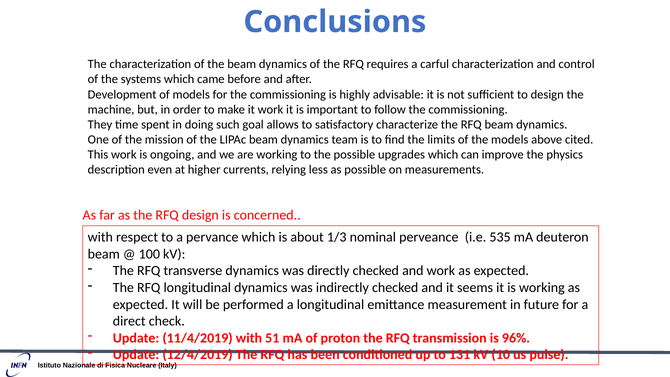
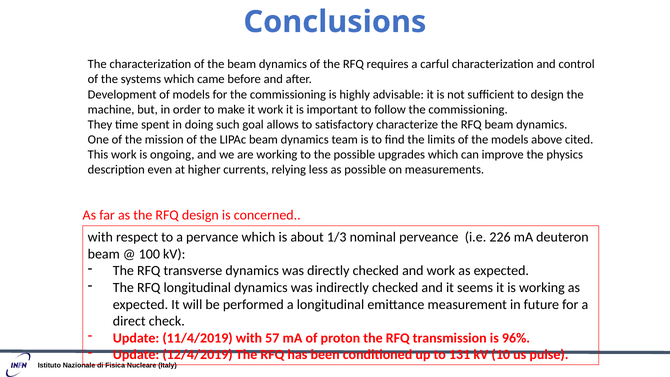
535: 535 -> 226
51: 51 -> 57
